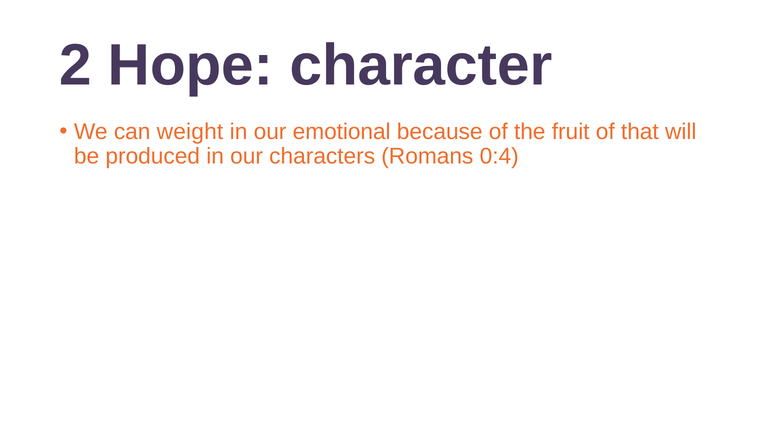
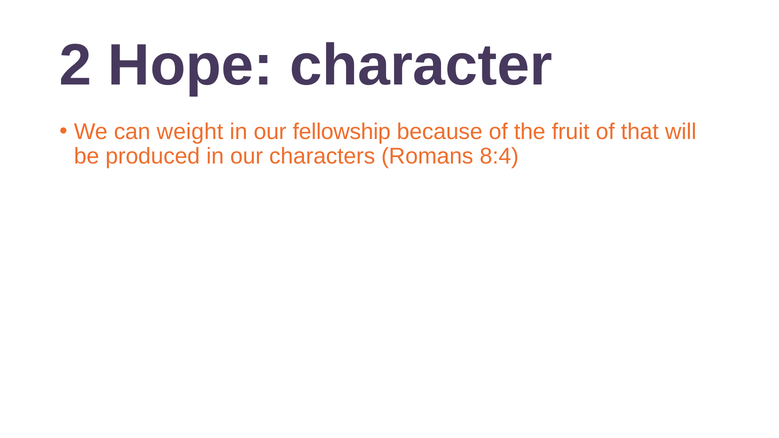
emotional: emotional -> fellowship
0:4: 0:4 -> 8:4
